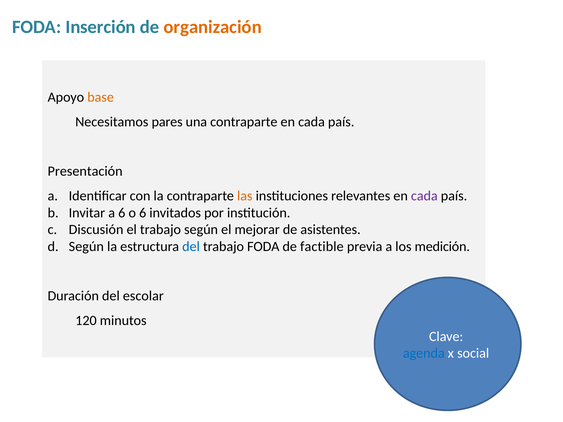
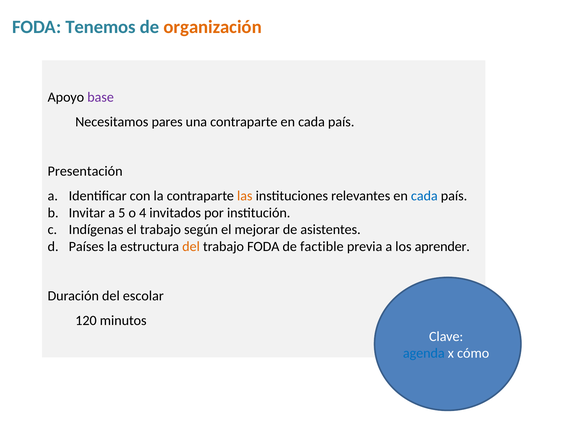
Inserción: Inserción -> Tenemos
base colour: orange -> purple
cada at (424, 196) colour: purple -> blue
a 6: 6 -> 5
o 6: 6 -> 4
Discusión: Discusión -> Indígenas
Según at (86, 247): Según -> Países
del at (191, 247) colour: blue -> orange
medición: medición -> aprender
social: social -> cómo
